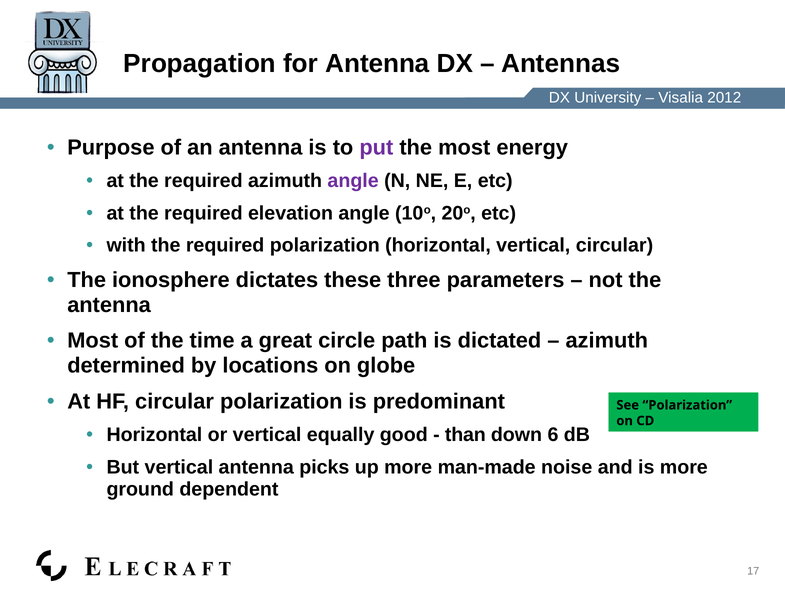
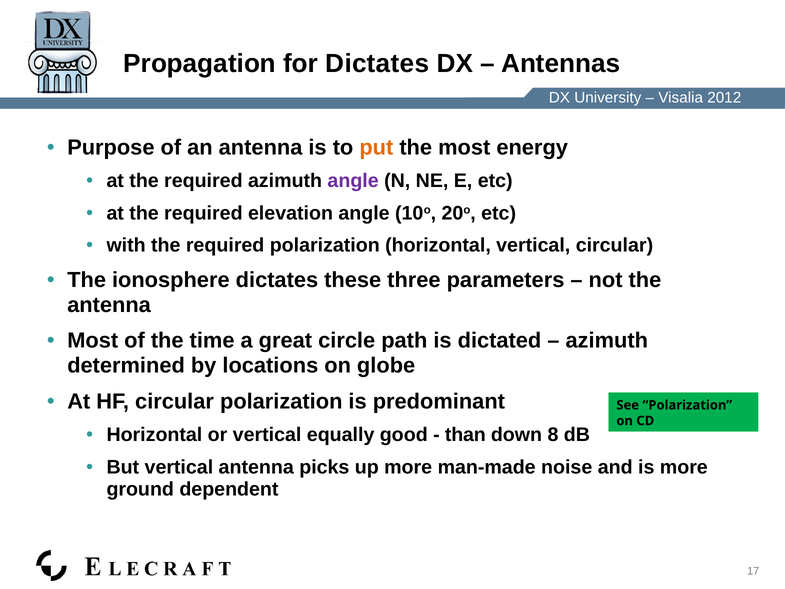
for Antenna: Antenna -> Dictates
put colour: purple -> orange
6: 6 -> 8
